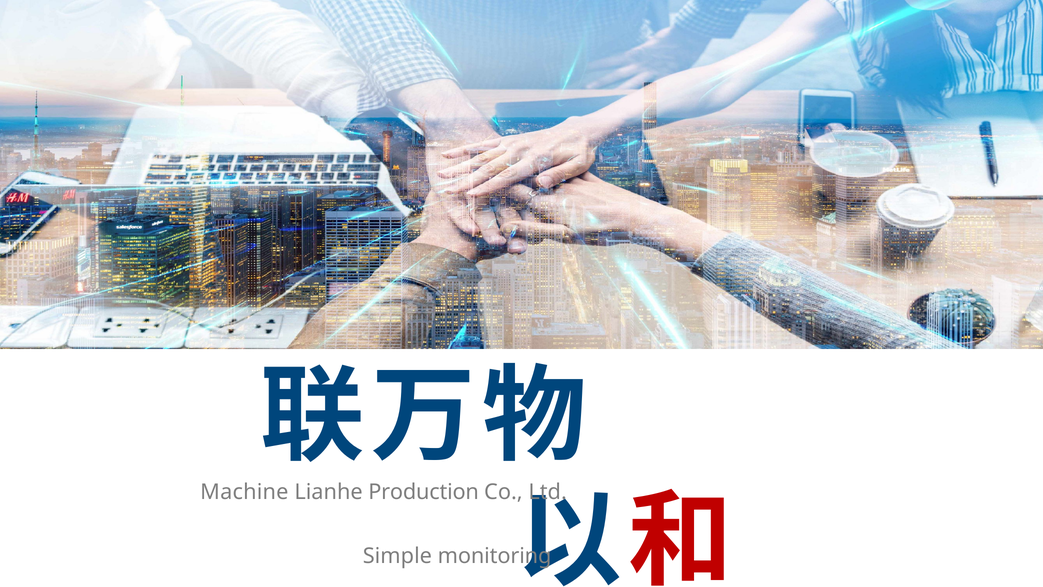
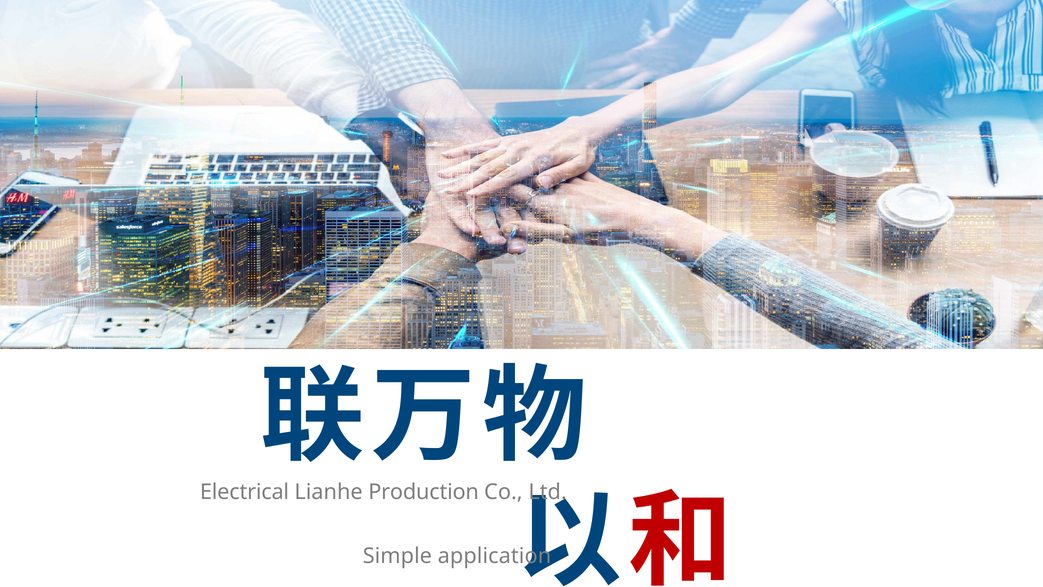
Machine: Machine -> Electrical
monitoring: monitoring -> application
